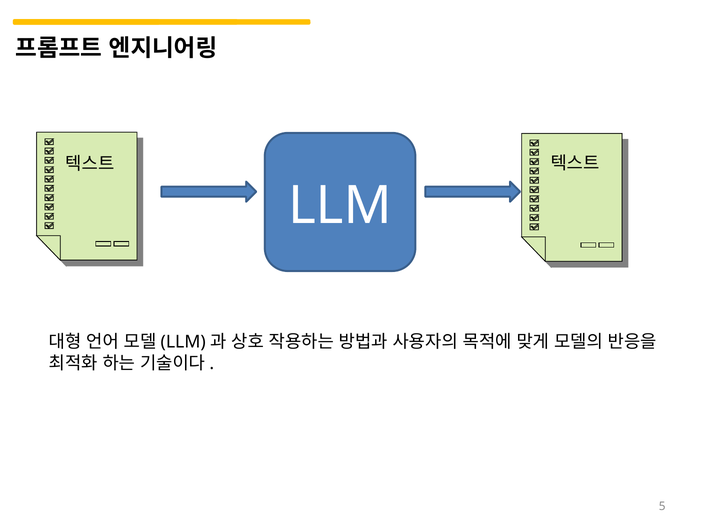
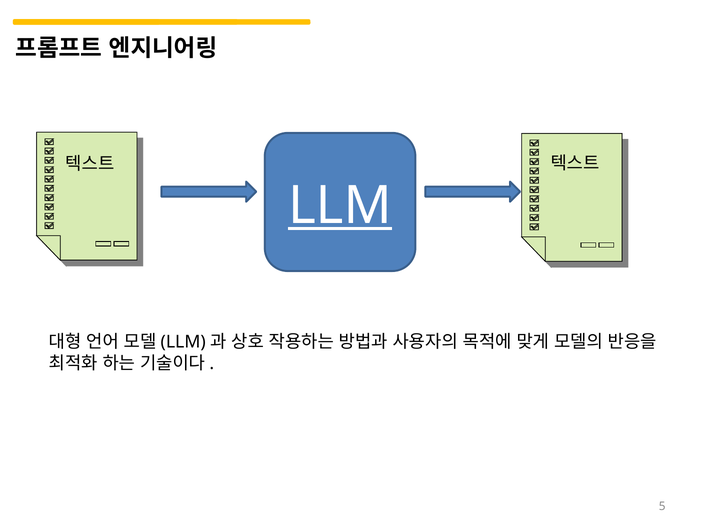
LLM underline: none -> present
